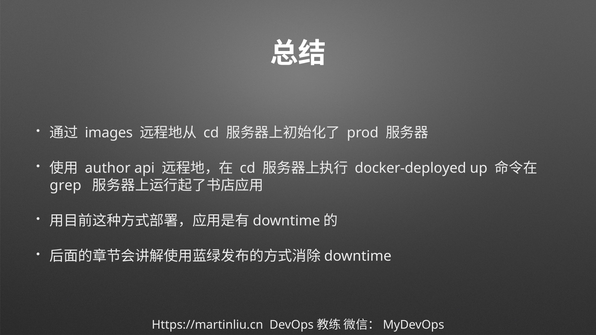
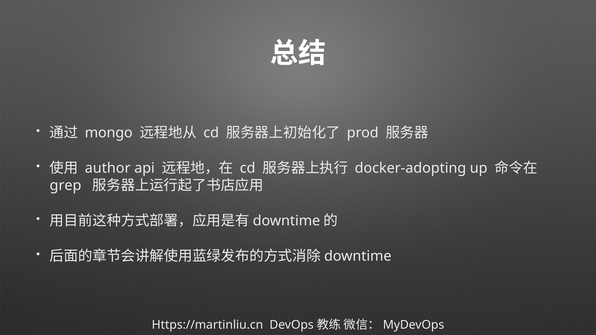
images: images -> mongo
docker-deployed: docker-deployed -> docker-adopting
